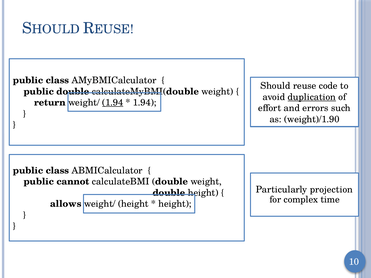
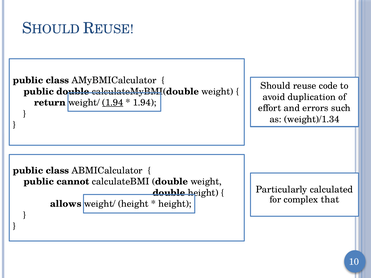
duplication underline: present -> none
weight)/1.90: weight)/1.90 -> weight)/1.34
projection: projection -> calculated
time: time -> that
